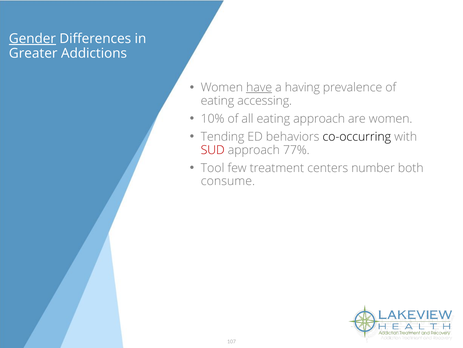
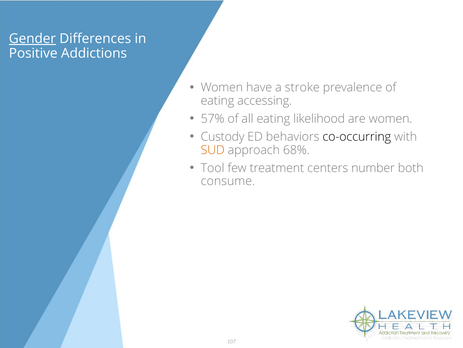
Greater: Greater -> Positive
have underline: present -> none
having: having -> stroke
10%: 10% -> 57%
eating approach: approach -> likelihood
Tending: Tending -> Custody
SUD colour: red -> orange
77%: 77% -> 68%
